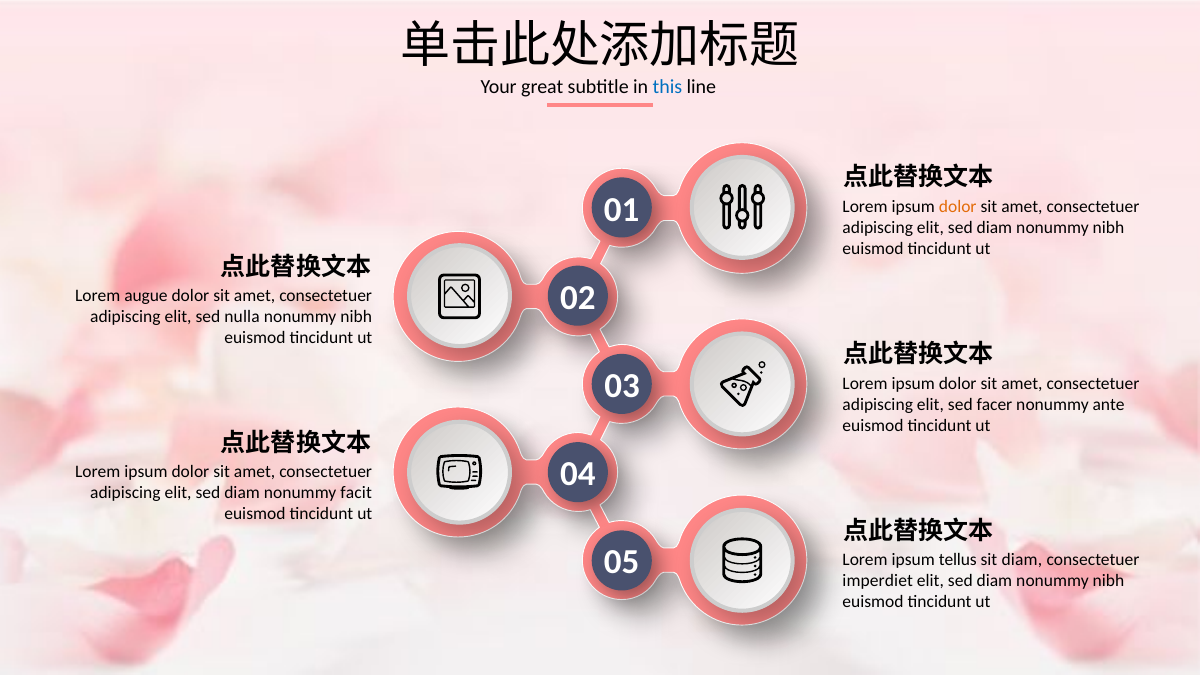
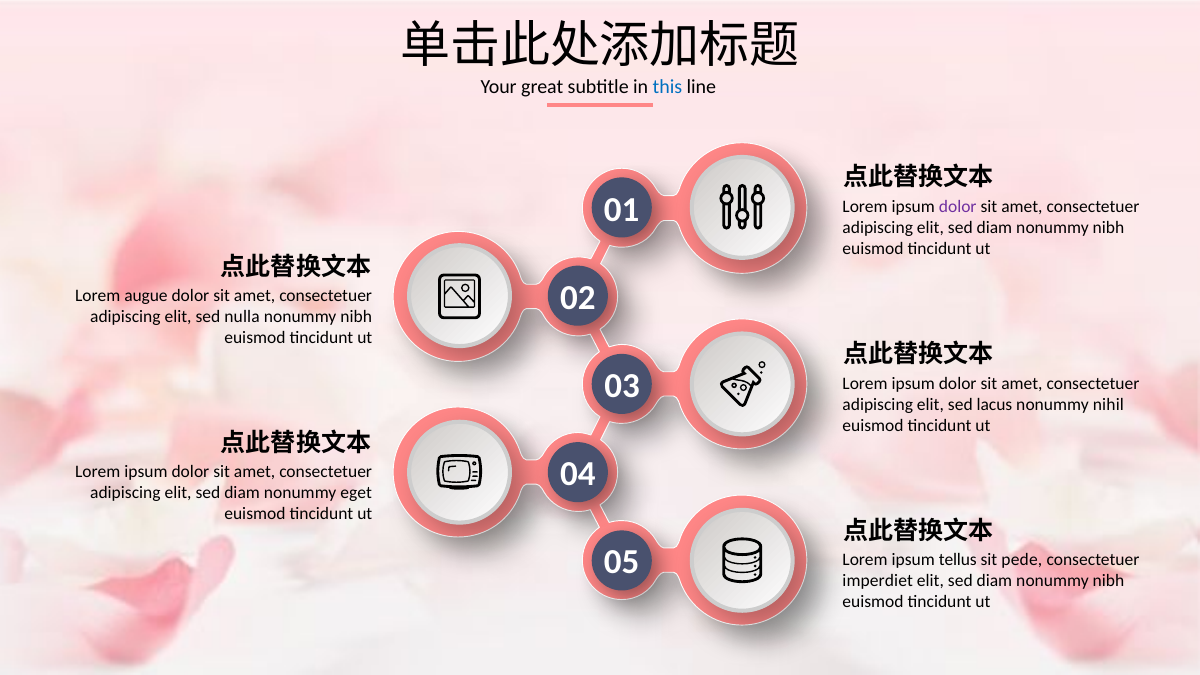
dolor at (958, 206) colour: orange -> purple
facer: facer -> lacus
ante: ante -> nihil
facit: facit -> eget
sit diam: diam -> pede
